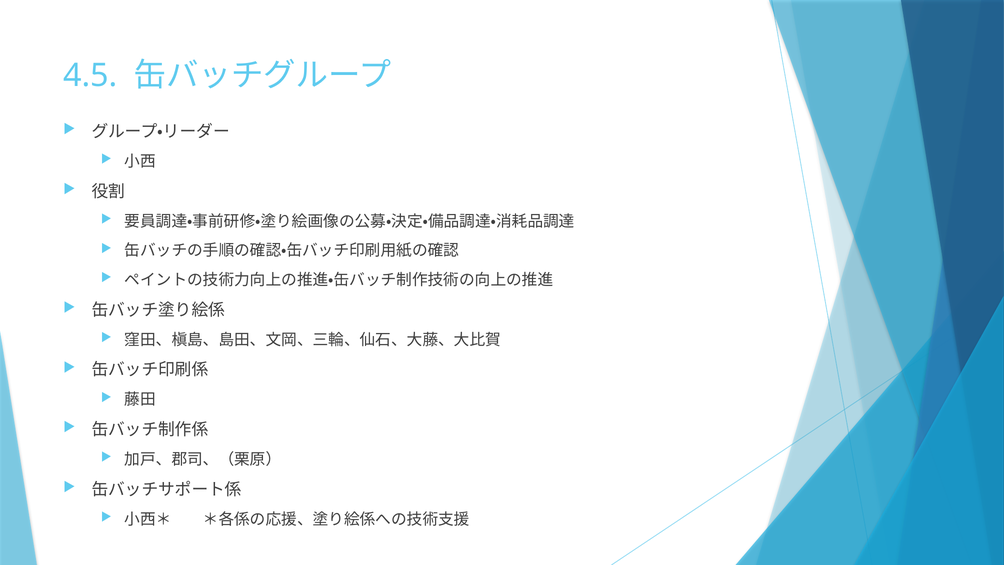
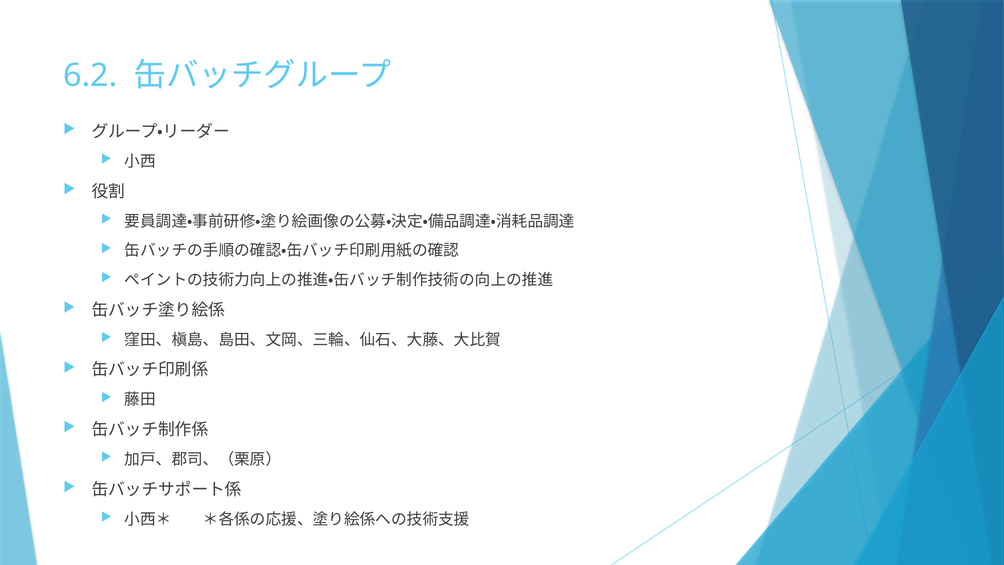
4.5: 4.5 -> 6.2
